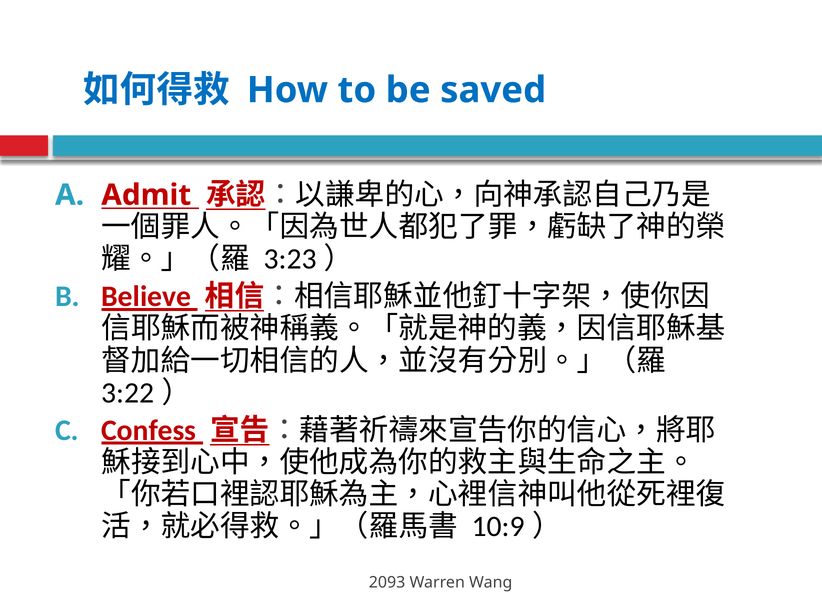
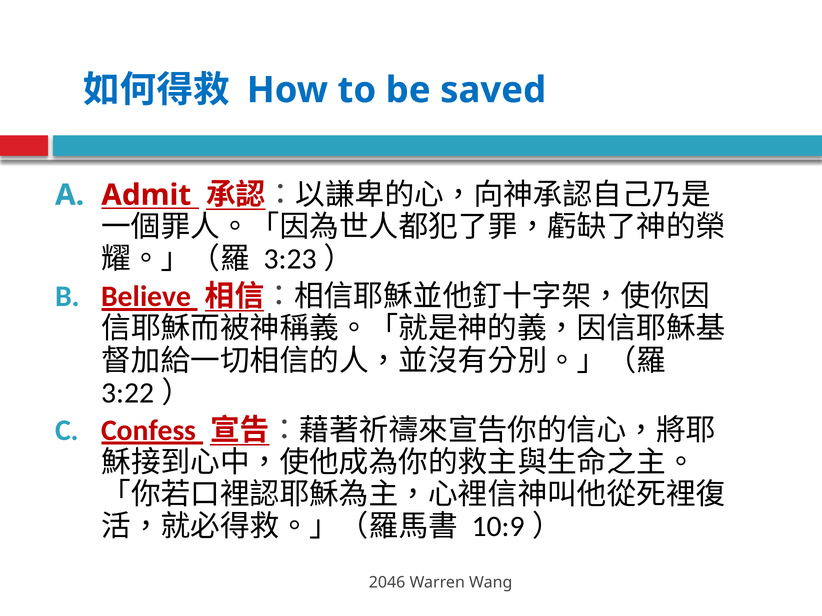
2093: 2093 -> 2046
